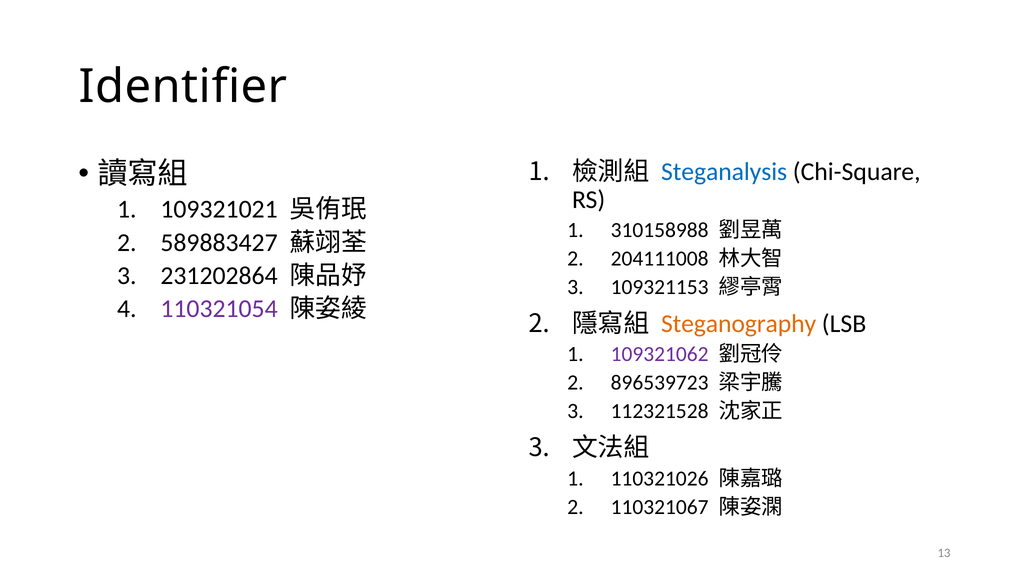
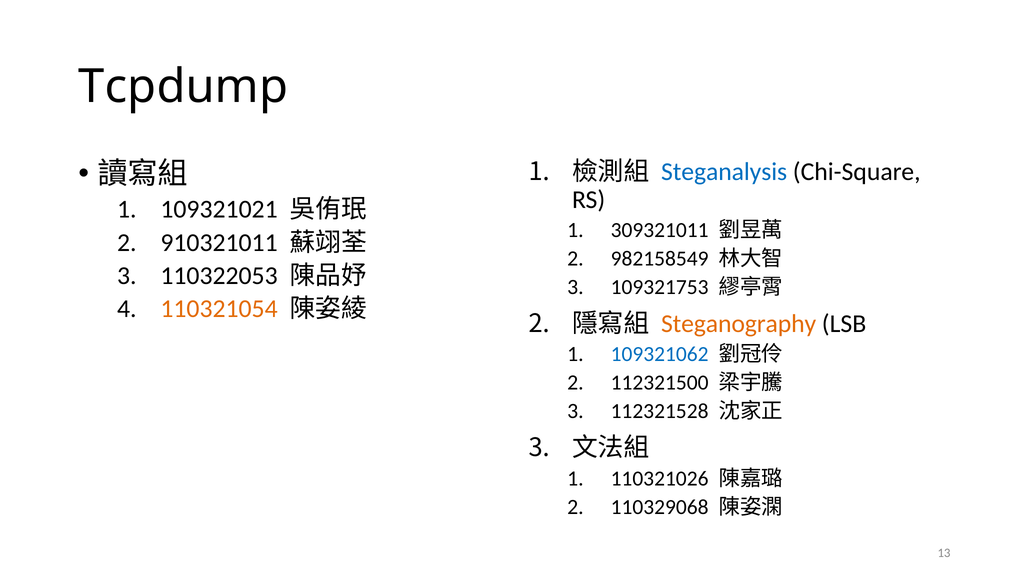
Identifier: Identifier -> Tcpdump
310158988: 310158988 -> 309321011
589883427: 589883427 -> 910321011
204111008: 204111008 -> 982158549
231202864: 231202864 -> 110322053
109321153: 109321153 -> 109321753
110321054 colour: purple -> orange
109321062 colour: purple -> blue
896539723: 896539723 -> 112321500
110321067: 110321067 -> 110329068
